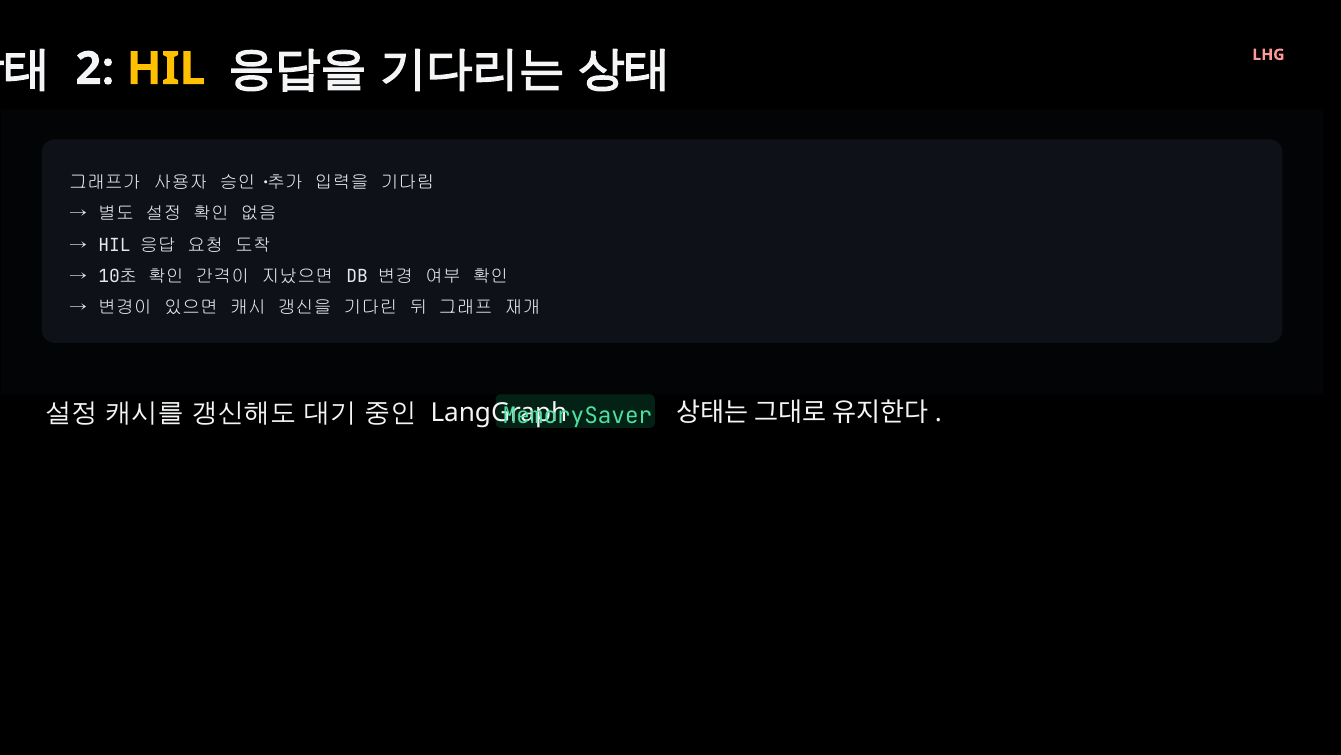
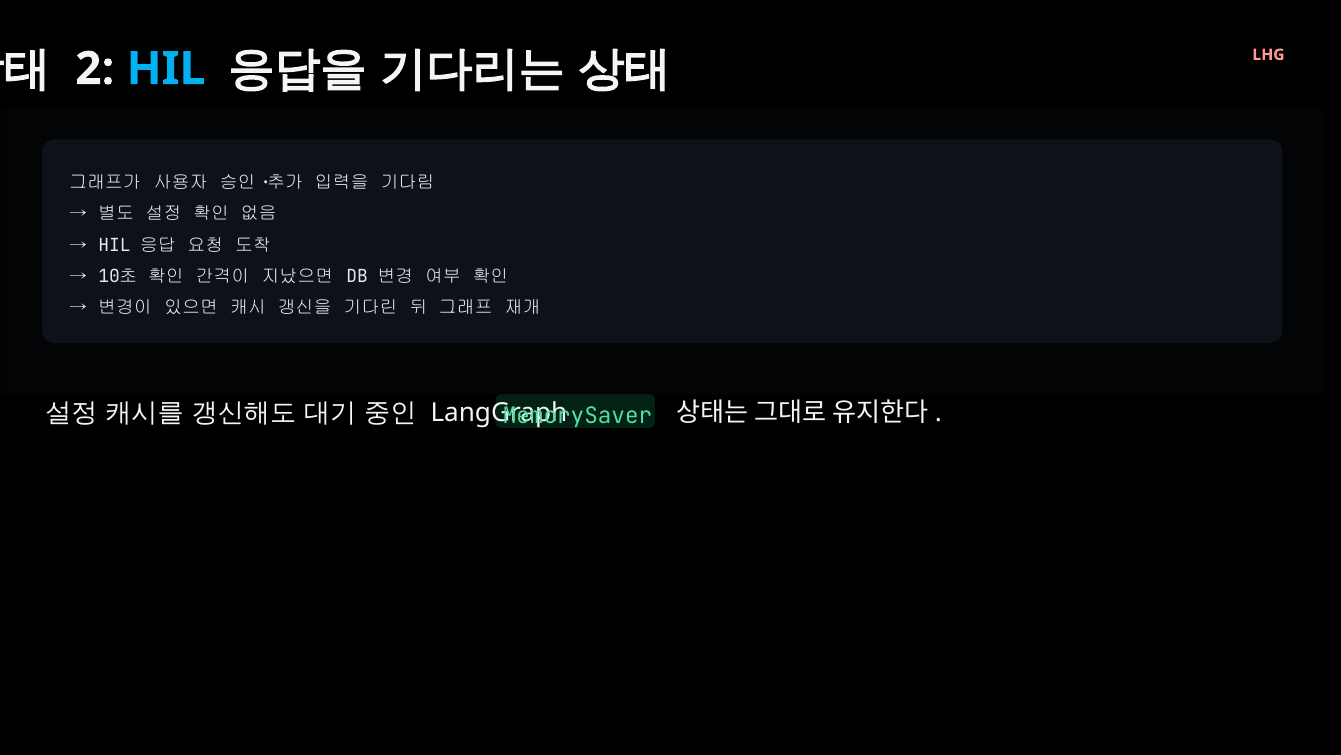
HIL at (166, 69) colour: yellow -> light blue
